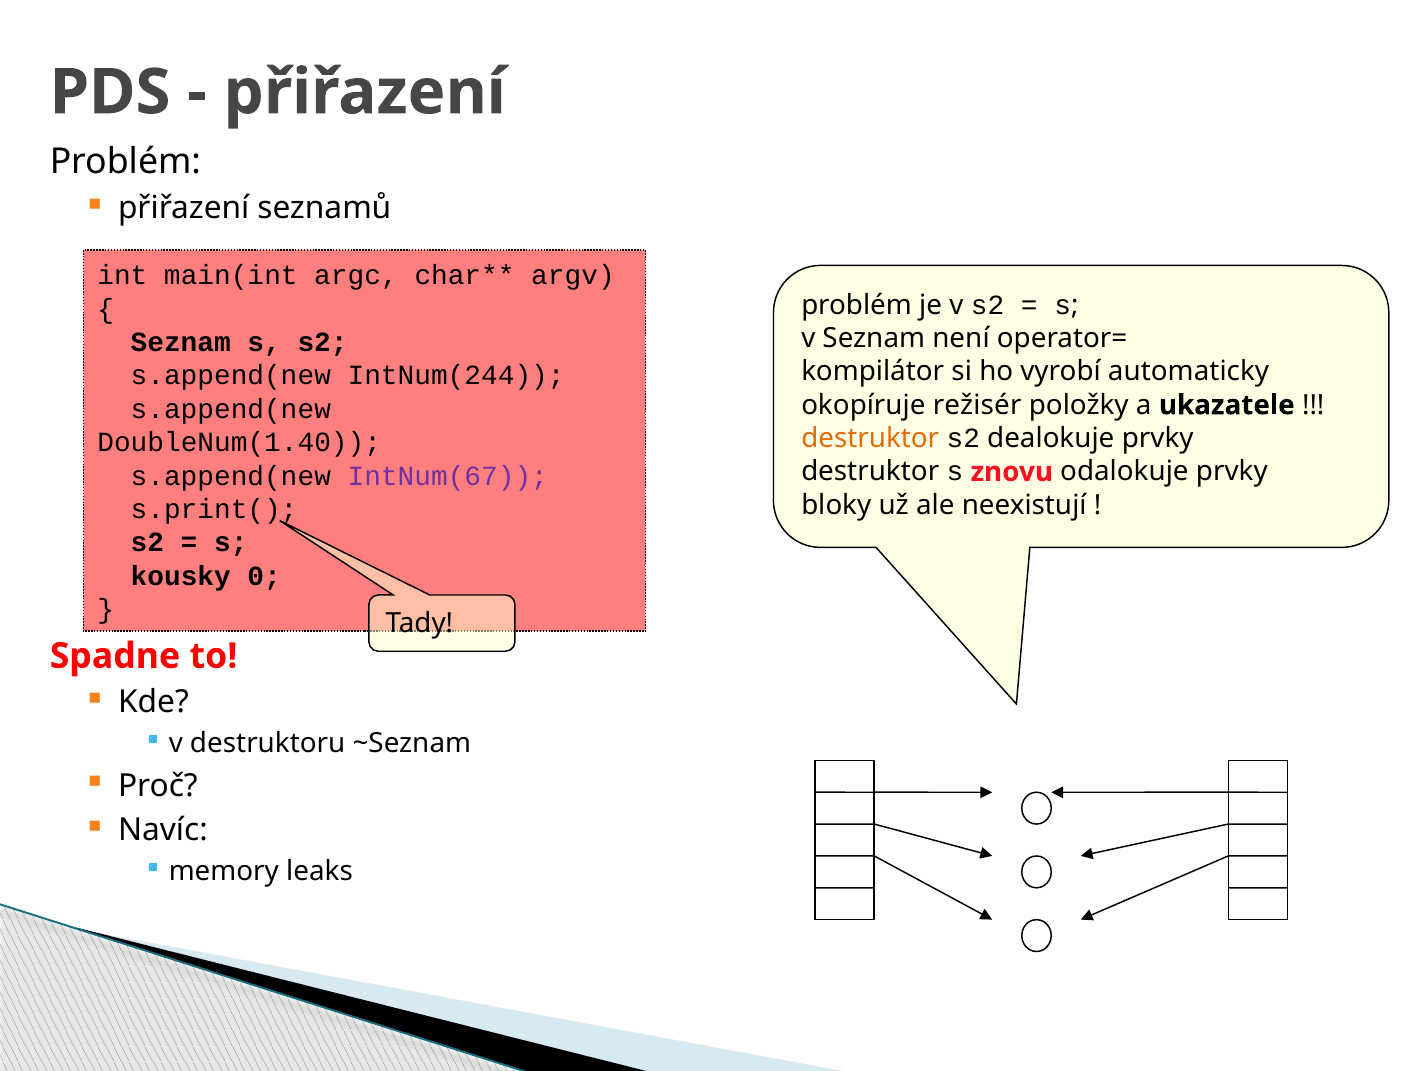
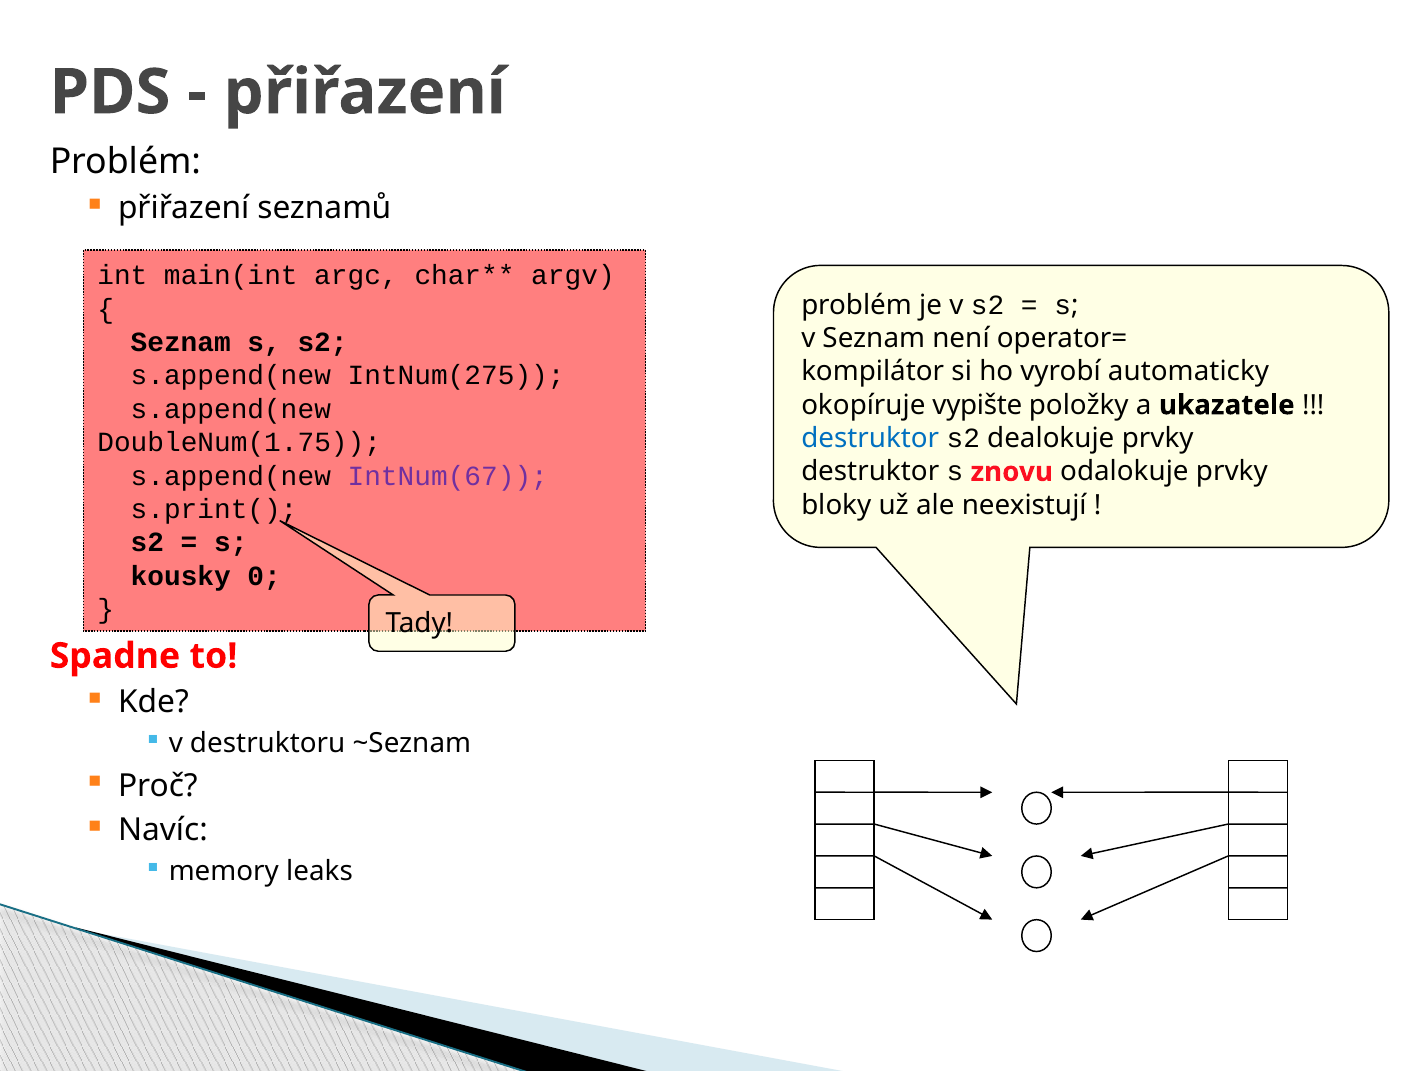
IntNum(244: IntNum(244 -> IntNum(275
režisér: režisér -> vypište
destruktor at (870, 438) colour: orange -> blue
DoubleNum(1.40: DoubleNum(1.40 -> DoubleNum(1.75
